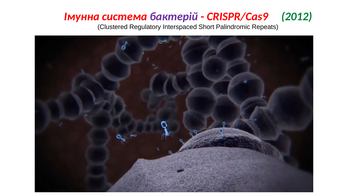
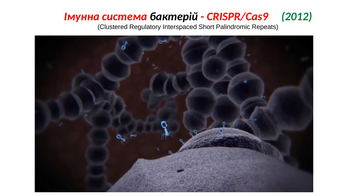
бактерій colour: purple -> black
